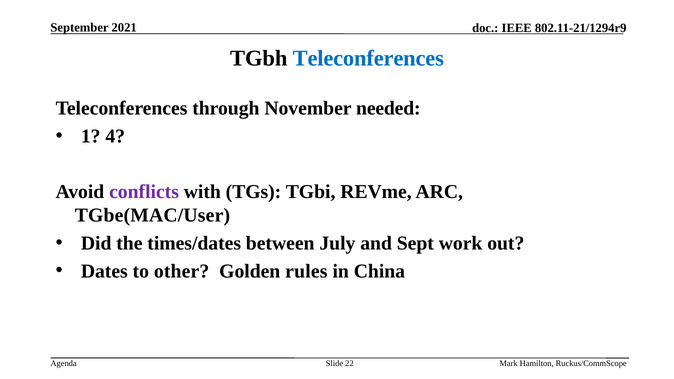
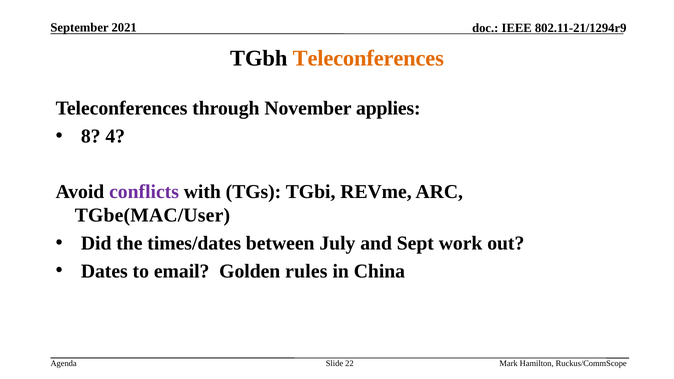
Teleconferences at (368, 58) colour: blue -> orange
needed: needed -> applies
1: 1 -> 8
other: other -> email
